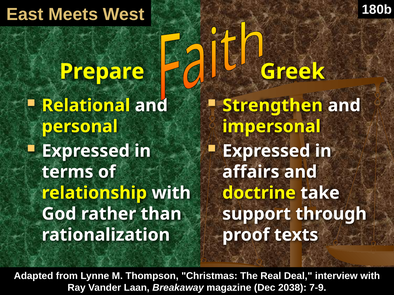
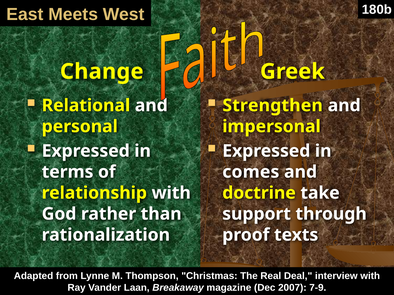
Prepare: Prepare -> Change
affairs: affairs -> comes
2038: 2038 -> 2007
